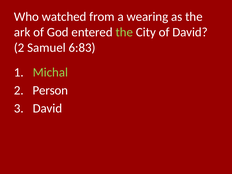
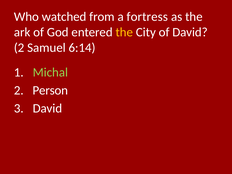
wearing: wearing -> fortress
the at (124, 32) colour: light green -> yellow
6:83: 6:83 -> 6:14
